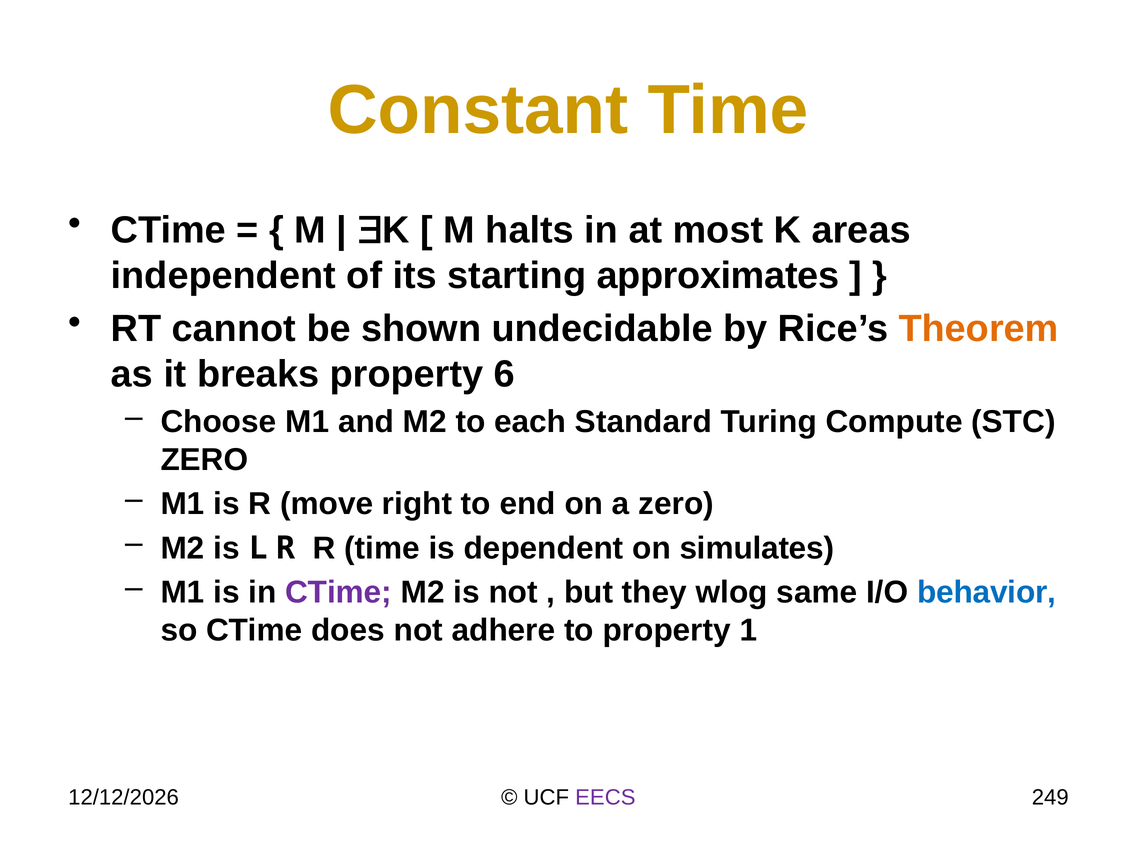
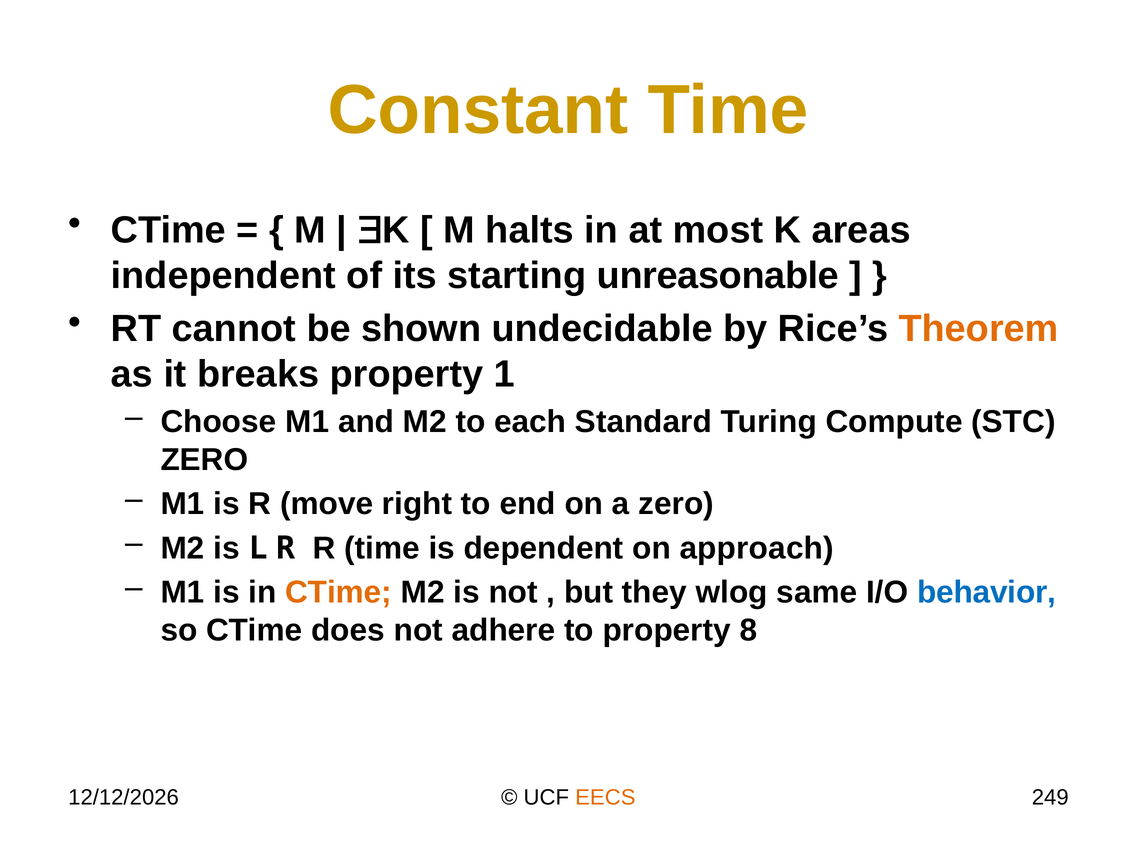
approximates: approximates -> unreasonable
6: 6 -> 1
simulates: simulates -> approach
CTime at (339, 592) colour: purple -> orange
1: 1 -> 8
EECS colour: purple -> orange
